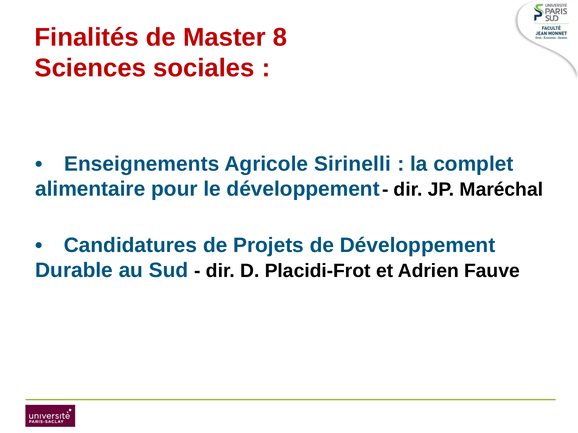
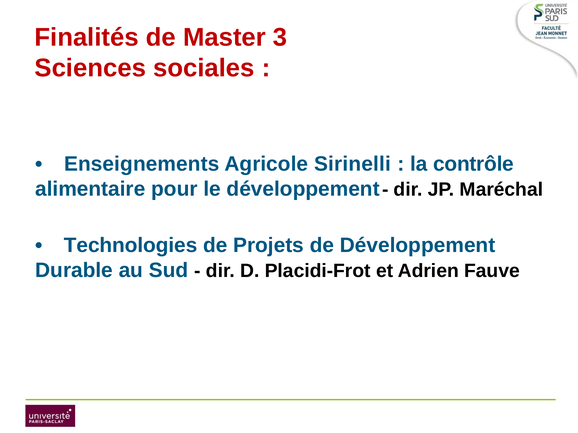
8: 8 -> 3
complet: complet -> contrôle
Candidatures: Candidatures -> Technologies
